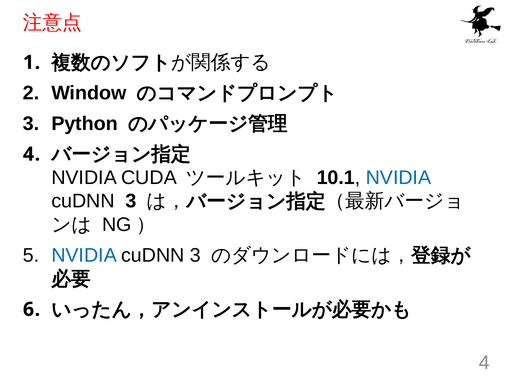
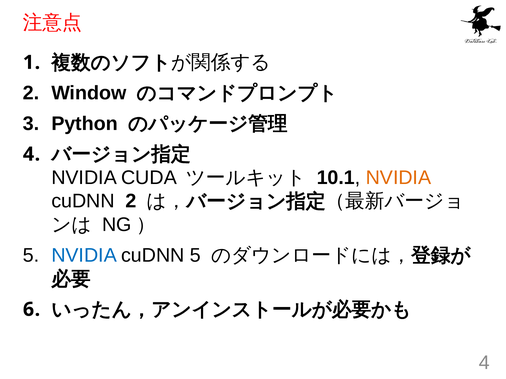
NVIDIA at (398, 178) colour: blue -> orange
3 at (131, 201): 3 -> 2
3 at (195, 256): 3 -> 5
